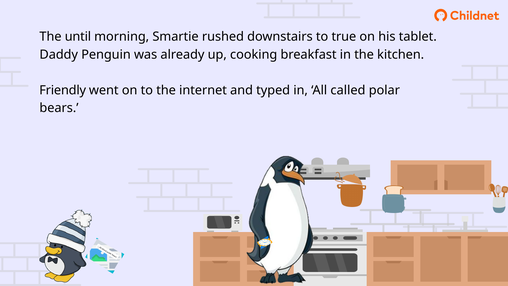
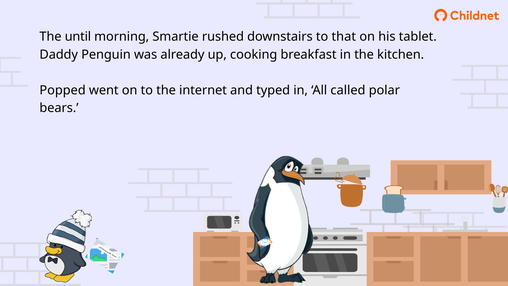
true: true -> that
Friendly: Friendly -> Popped
